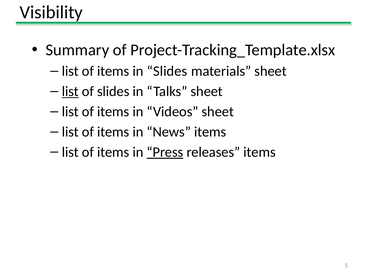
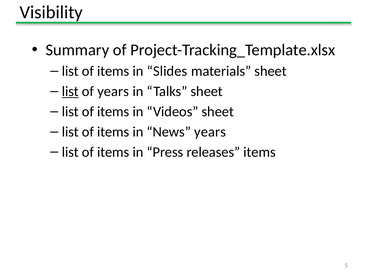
of slides: slides -> years
News items: items -> years
Press underline: present -> none
